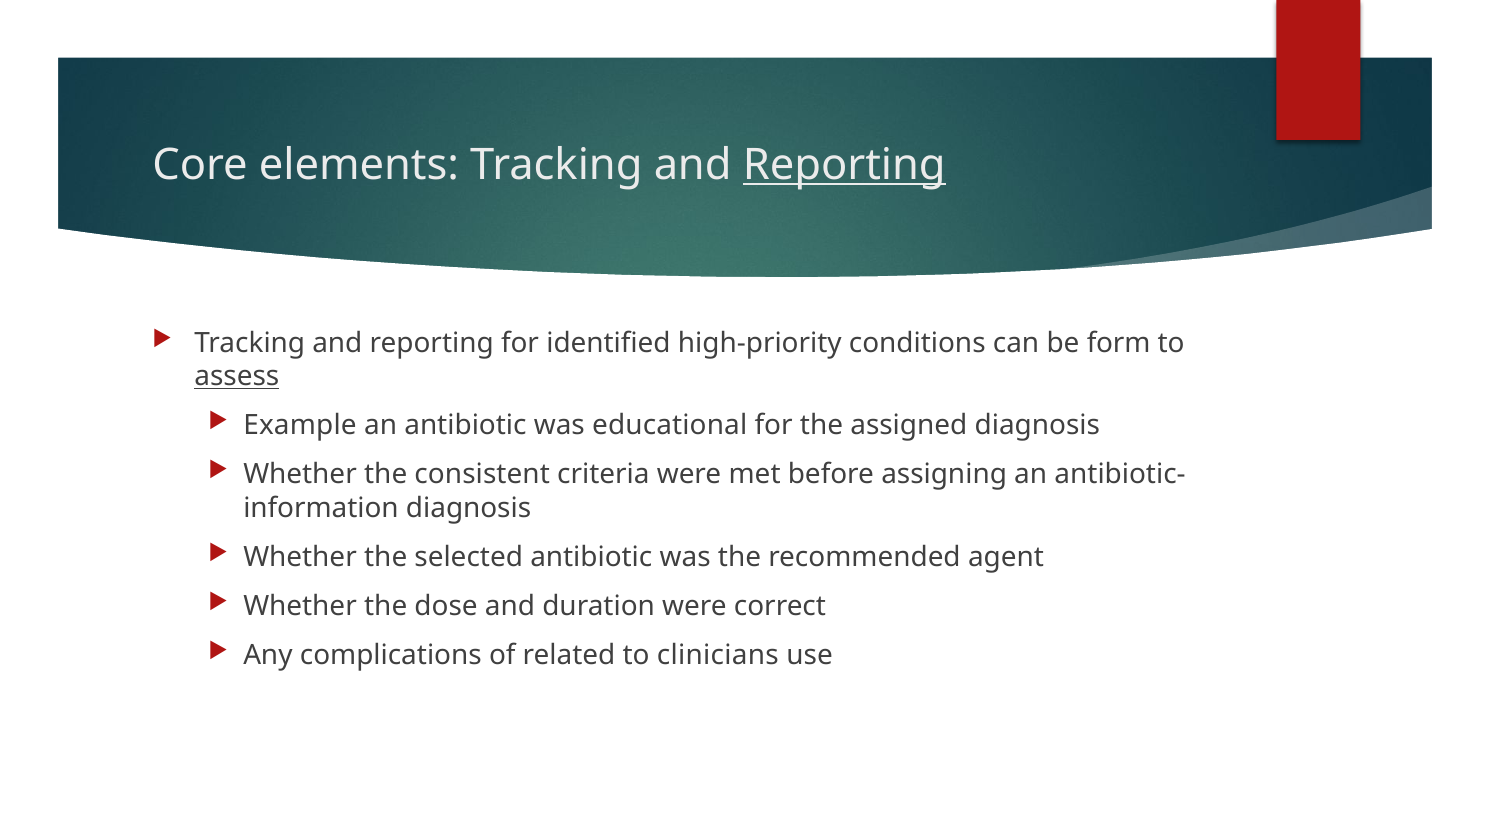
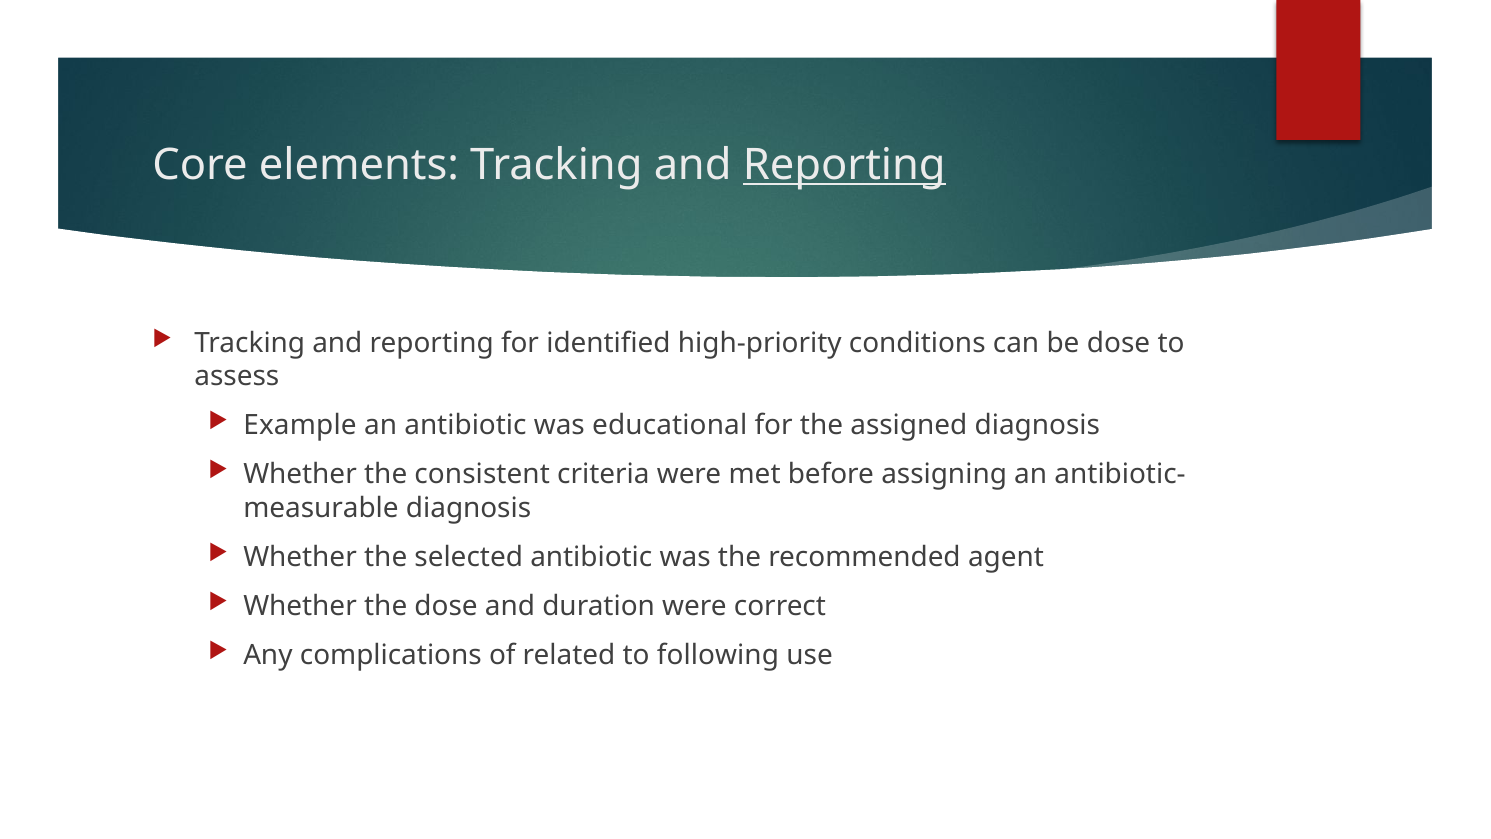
be form: form -> dose
assess underline: present -> none
information: information -> measurable
clinicians: clinicians -> following
